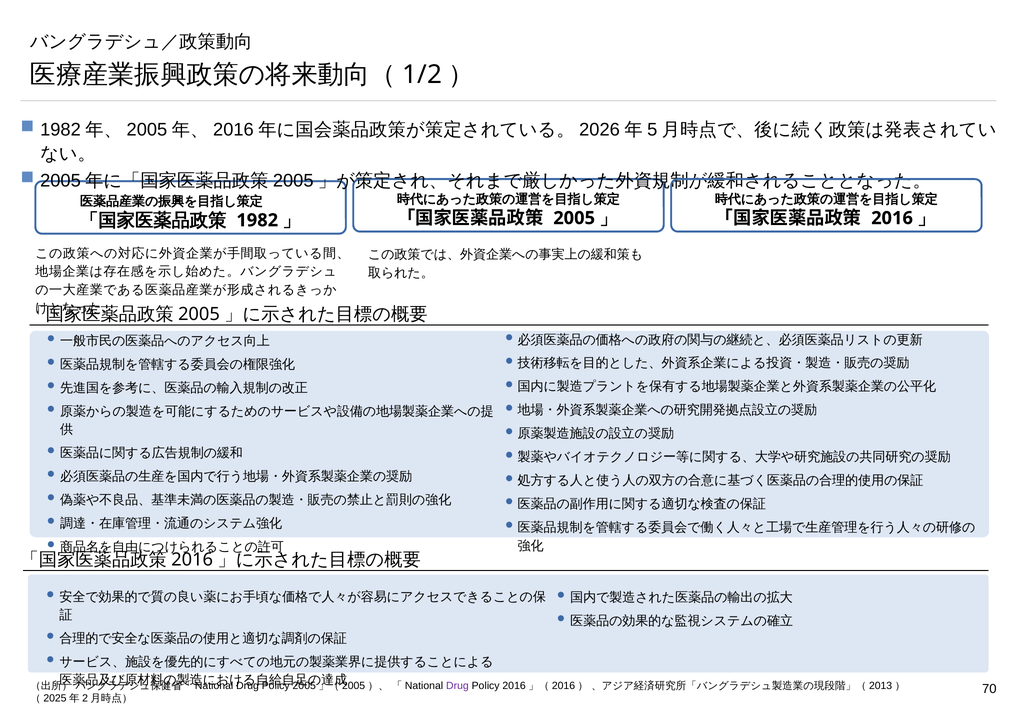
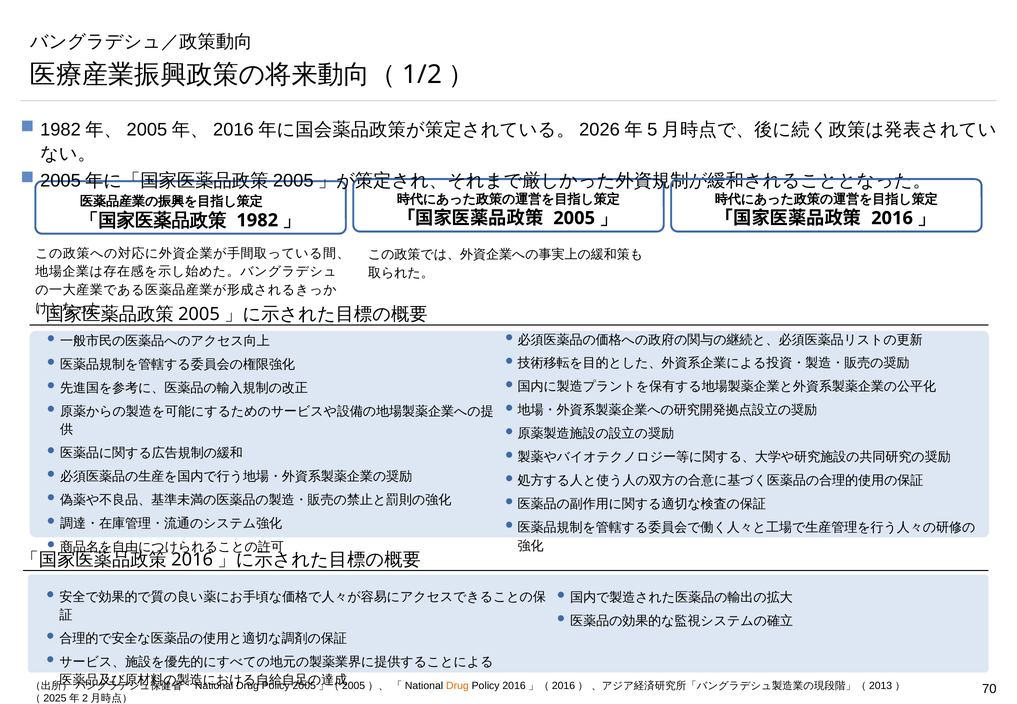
Drug at (457, 686) colour: purple -> orange
